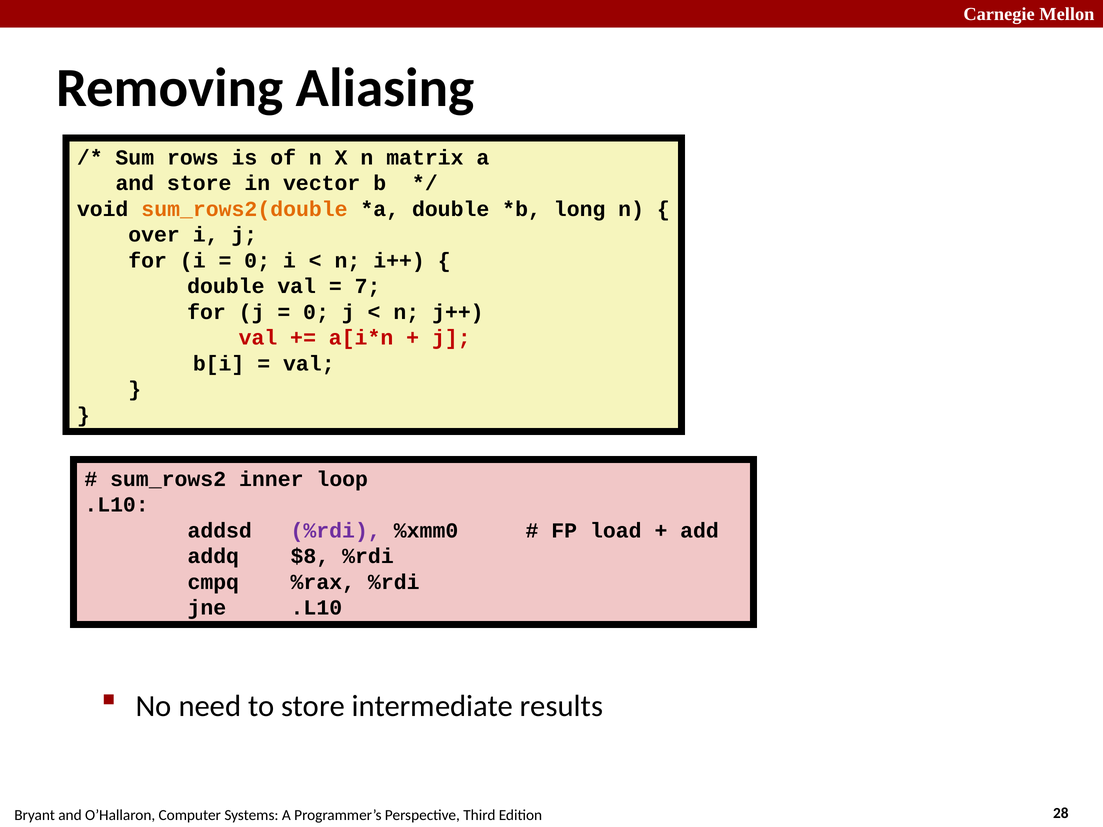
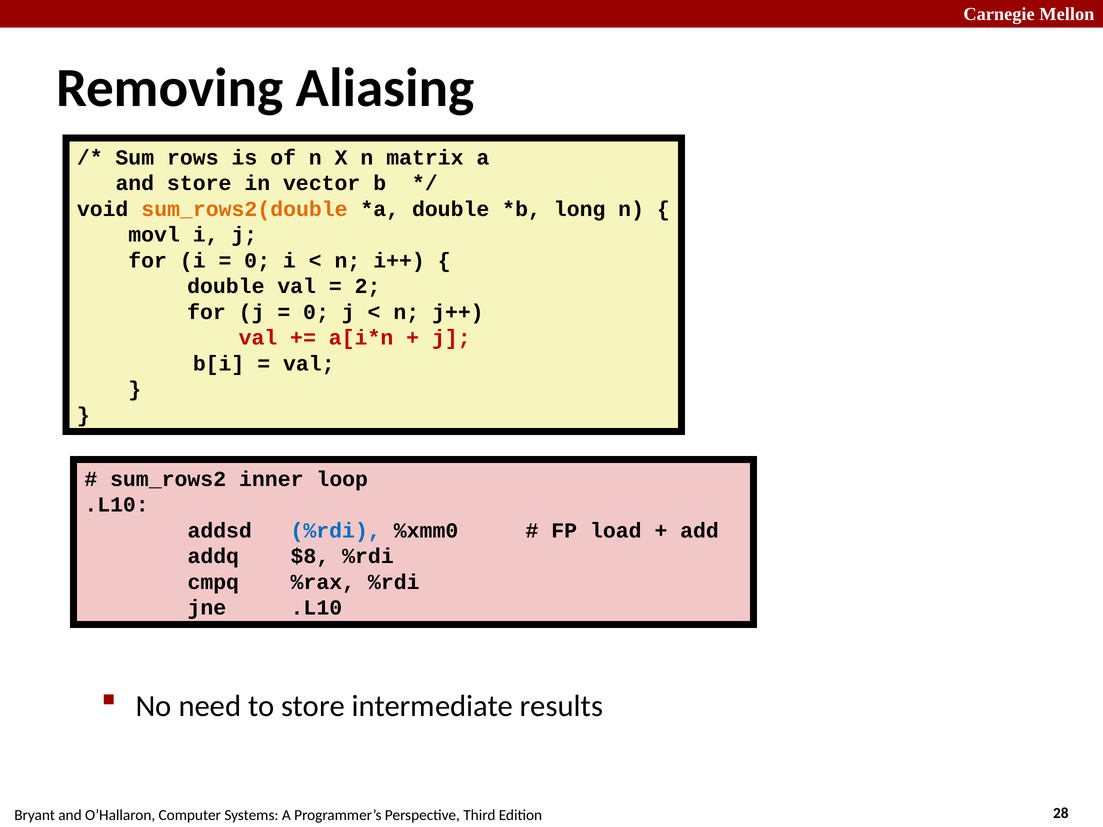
over: over -> movl
7: 7 -> 2
%rdi at (336, 531) colour: purple -> blue
